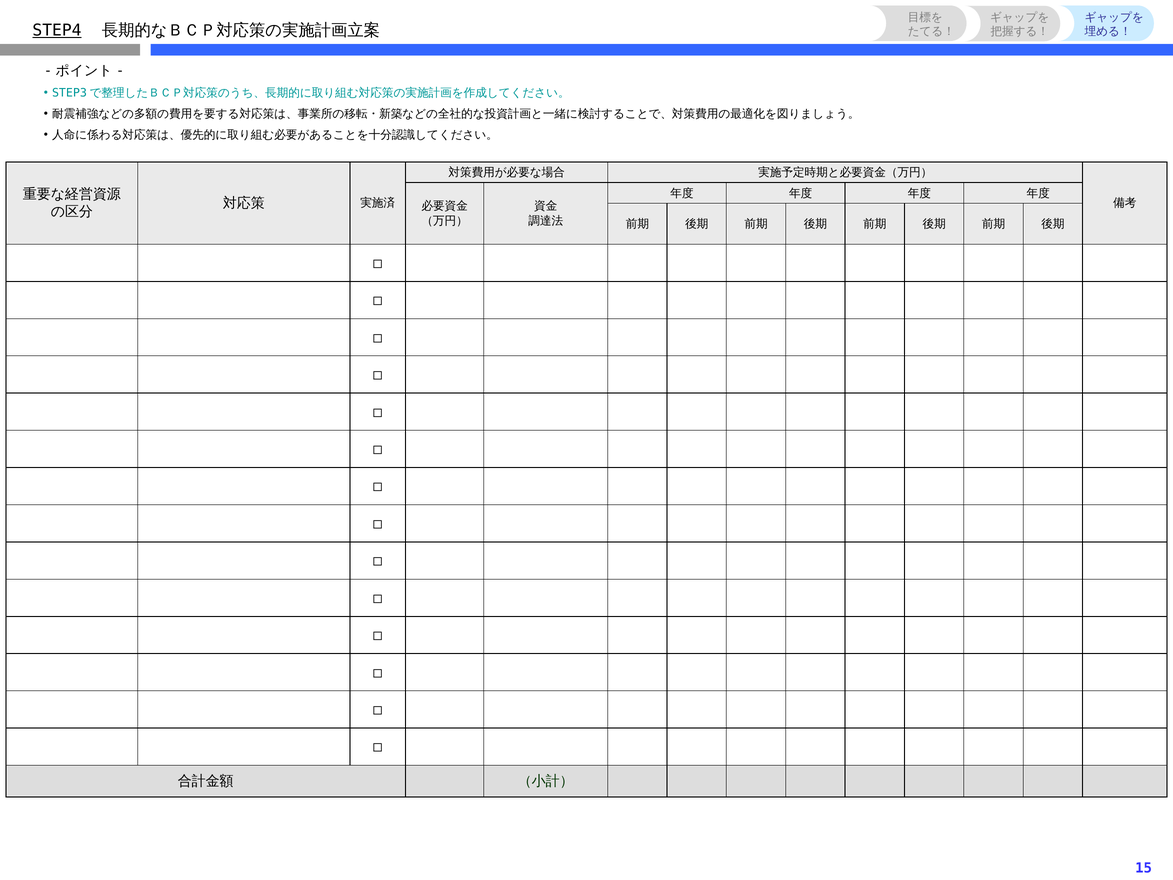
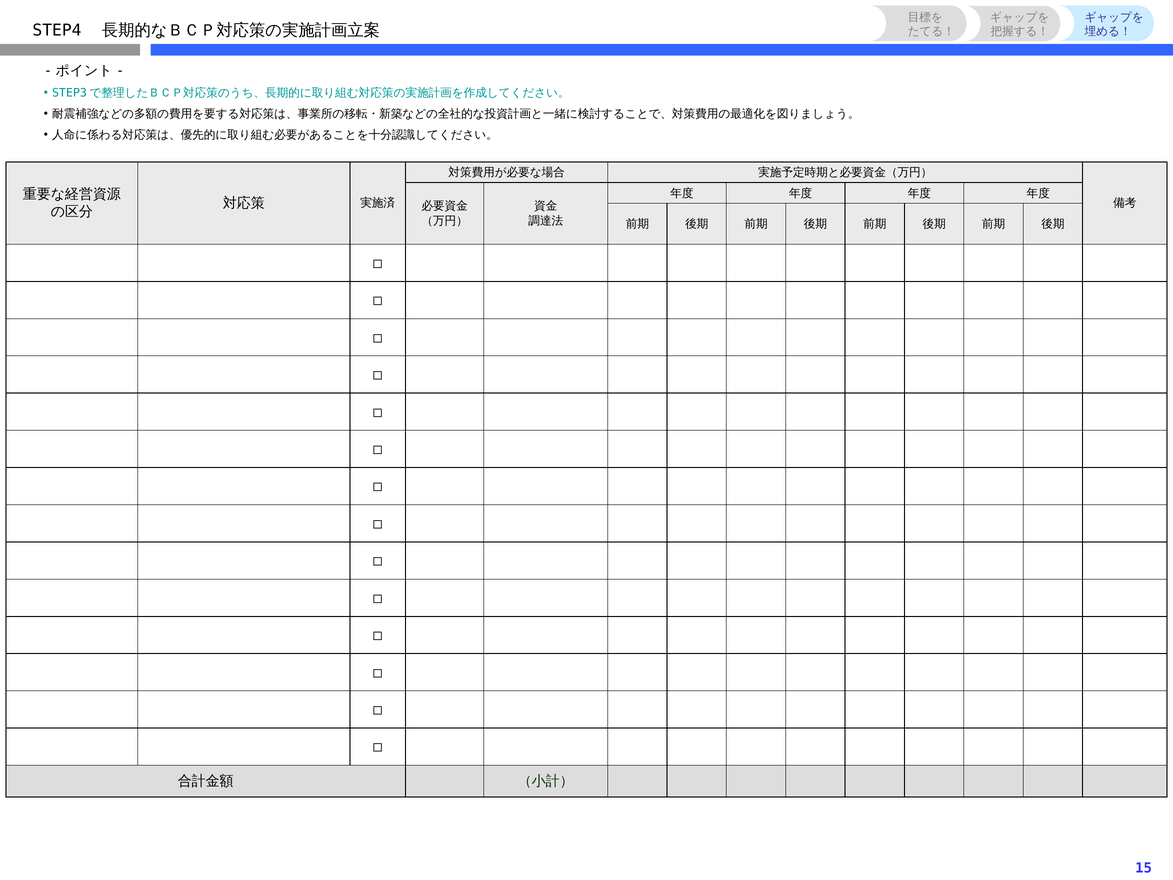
STEP4 underline: present -> none
